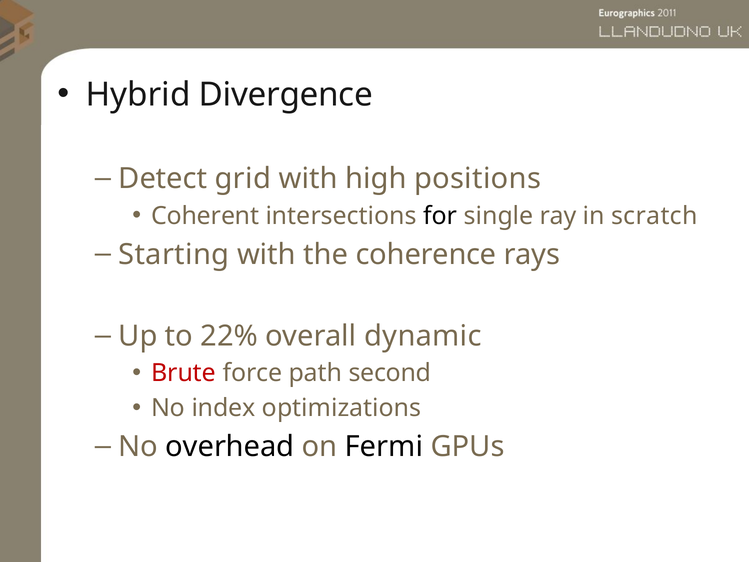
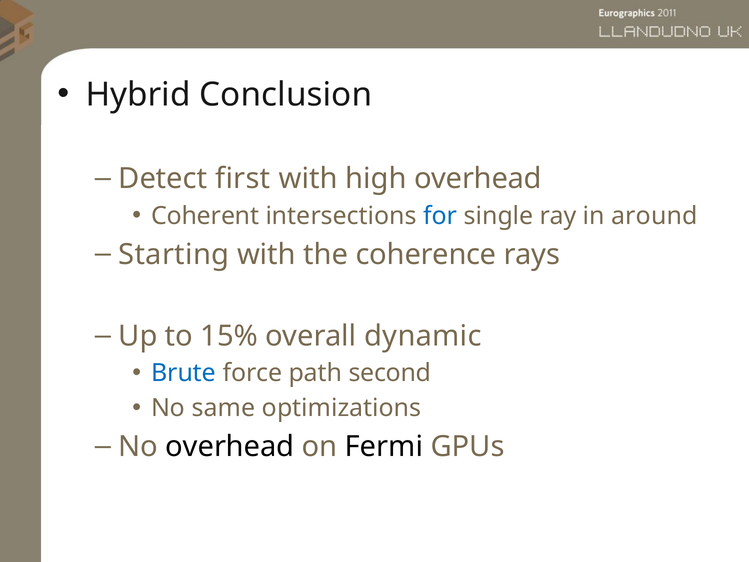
Divergence: Divergence -> Conclusion
grid: grid -> first
high positions: positions -> overhead
for colour: black -> blue
scratch: scratch -> around
22%: 22% -> 15%
Brute colour: red -> blue
index: index -> same
